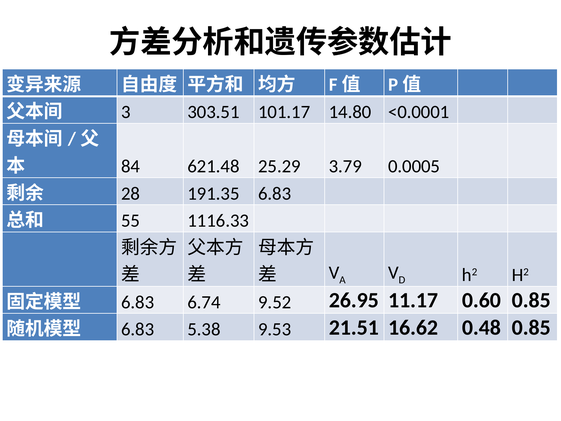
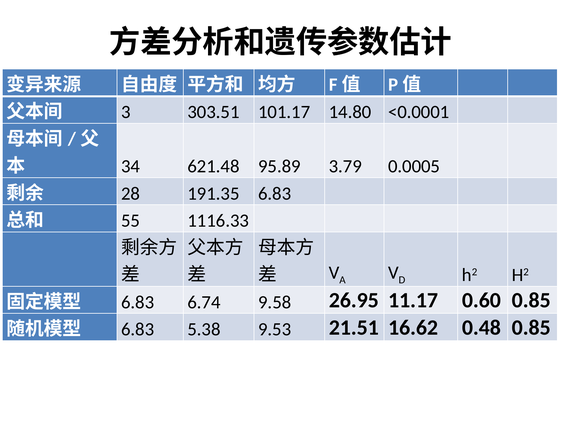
84: 84 -> 34
25.29: 25.29 -> 95.89
9.52: 9.52 -> 9.58
